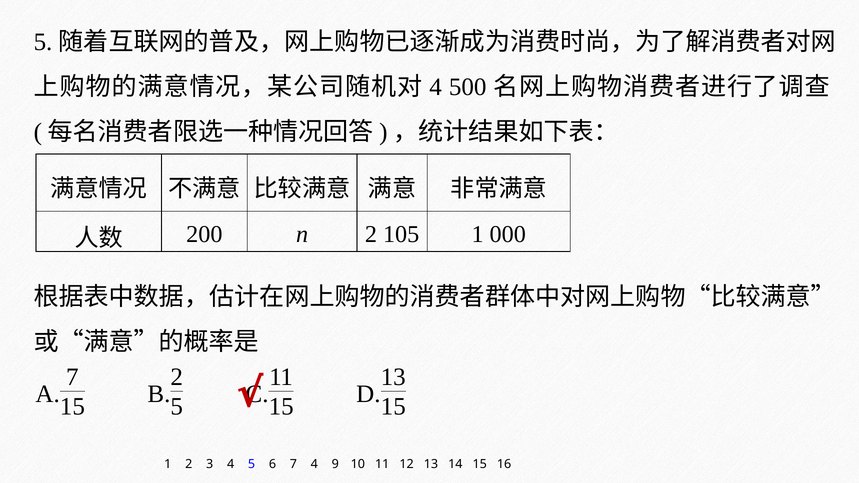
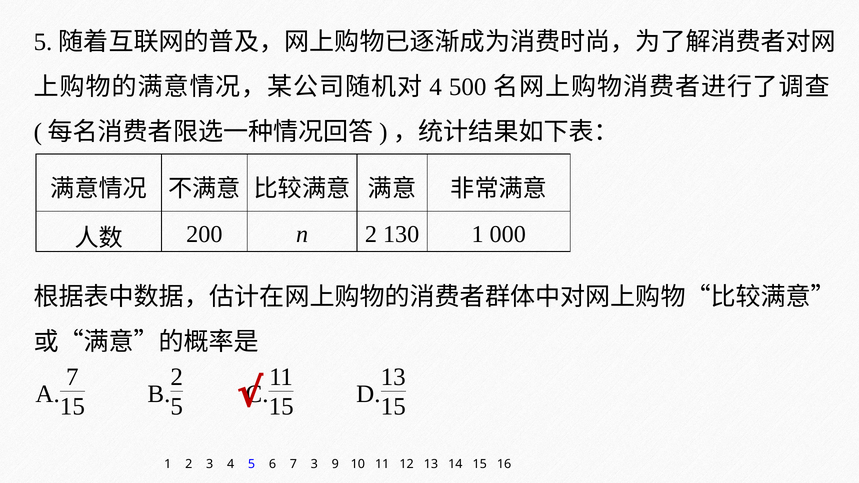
105: 105 -> 130
7 4: 4 -> 3
